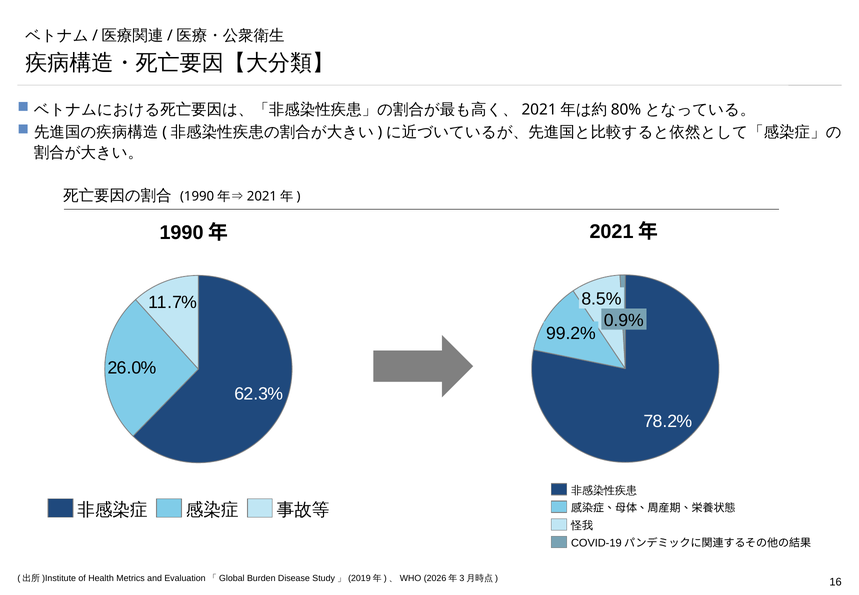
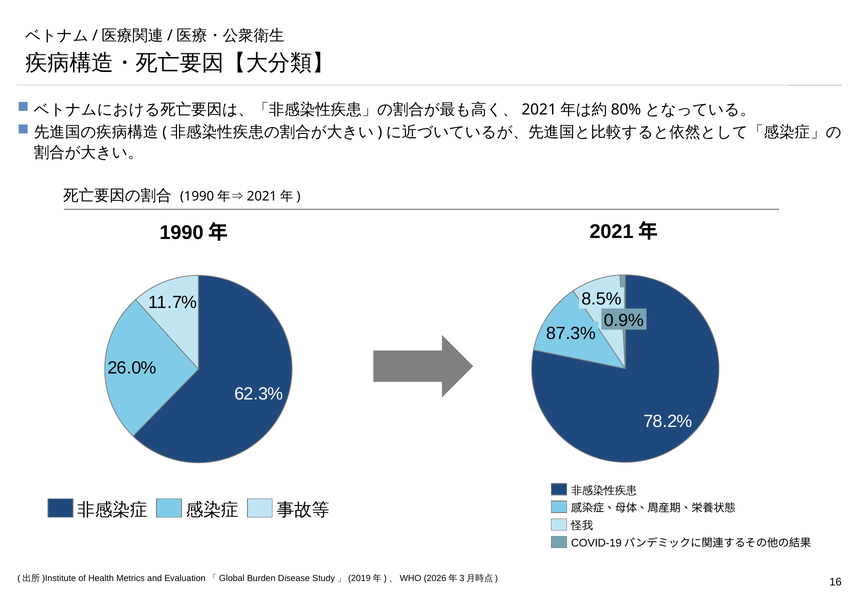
99.2%: 99.2% -> 87.3%
